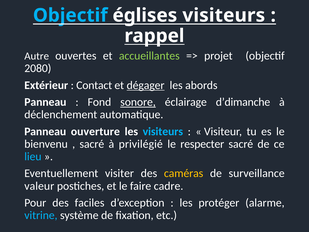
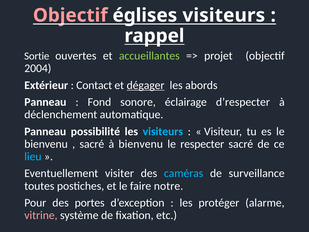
Objectif at (70, 15) colour: light blue -> pink
Autre: Autre -> Sortie
2080: 2080 -> 2004
sonore underline: present -> none
d’dimanche: d’dimanche -> d’respecter
ouverture: ouverture -> possibilité
à privilégié: privilégié -> bienvenu
caméras colour: yellow -> light blue
valeur: valeur -> toutes
cadre: cadre -> notre
faciles: faciles -> portes
vitrine colour: light blue -> pink
